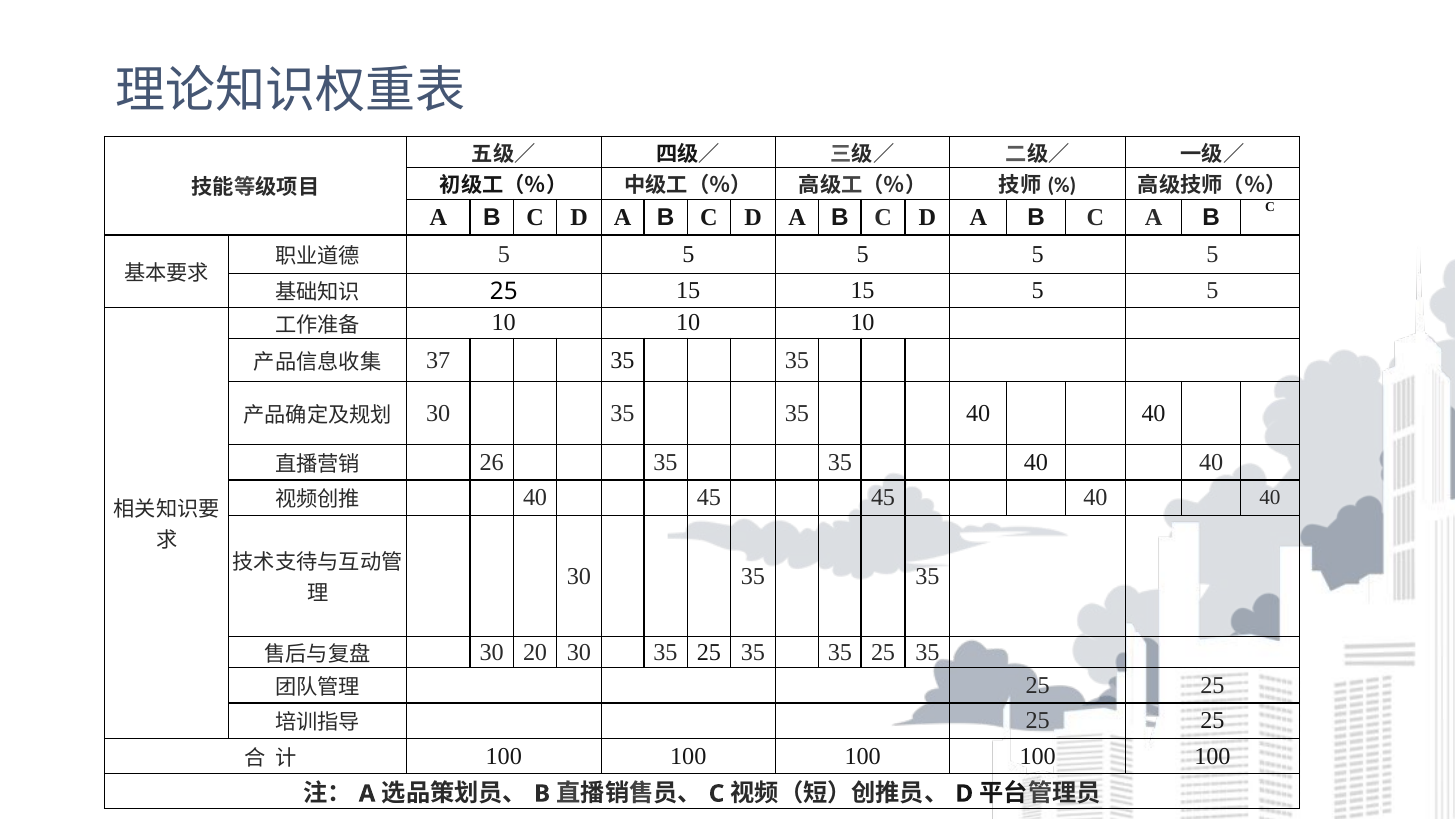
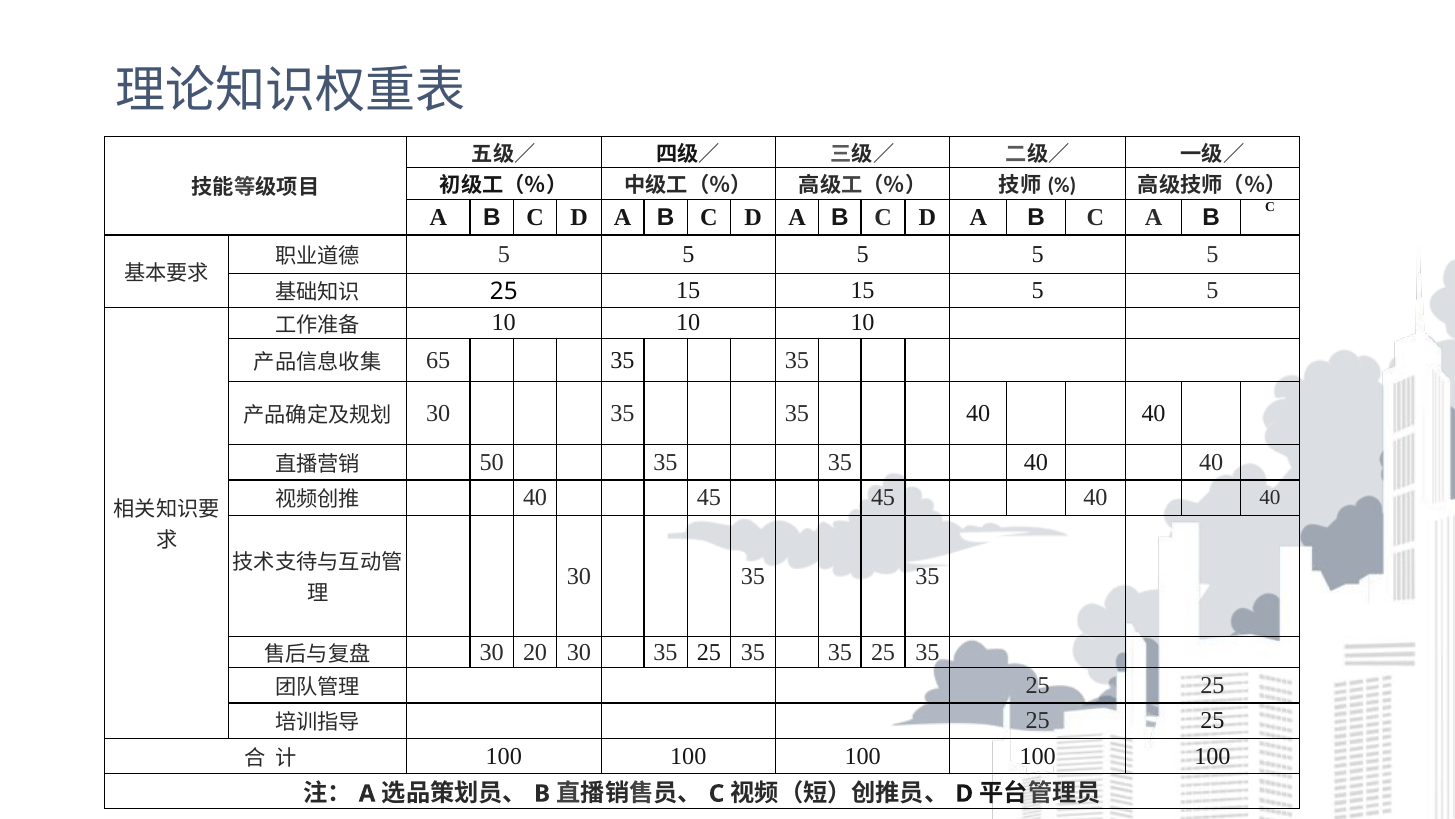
37: 37 -> 65
26: 26 -> 50
